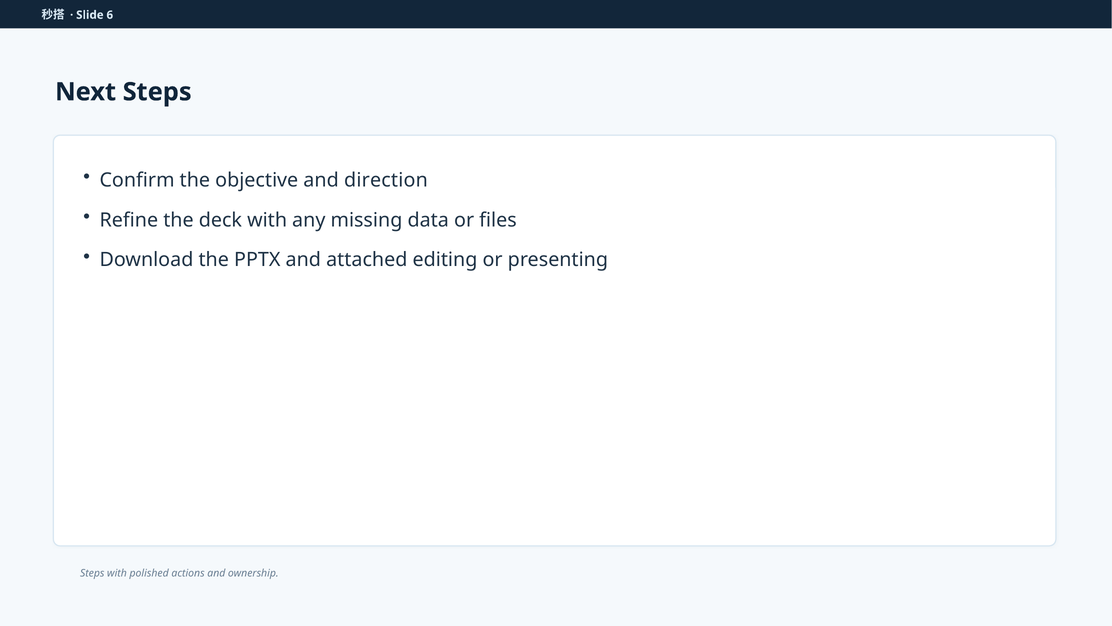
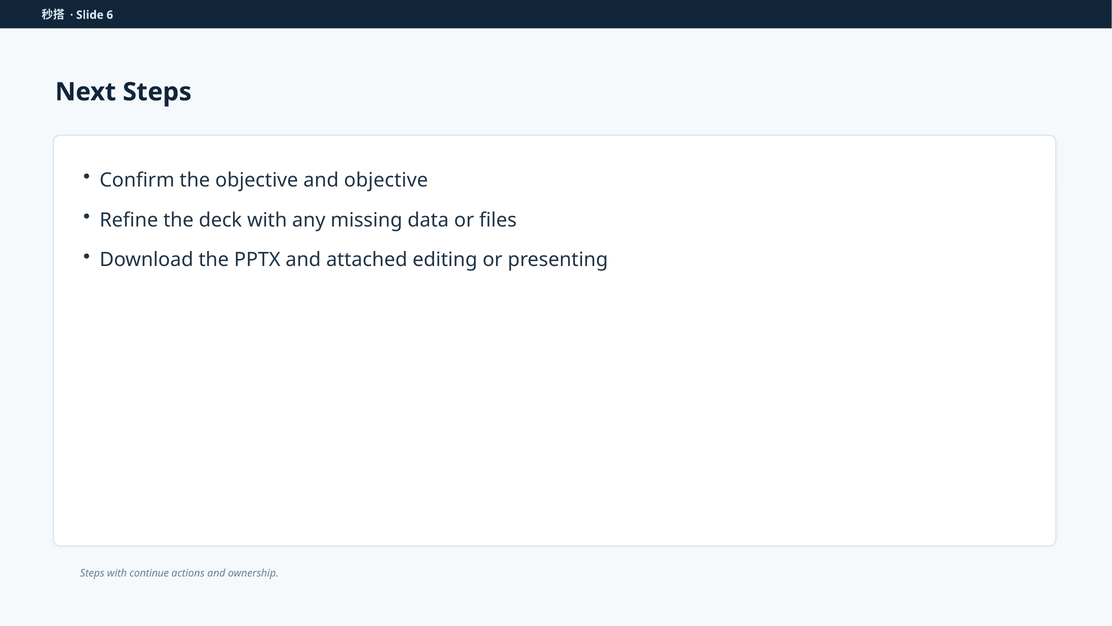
and direction: direction -> objective
polished: polished -> continue
